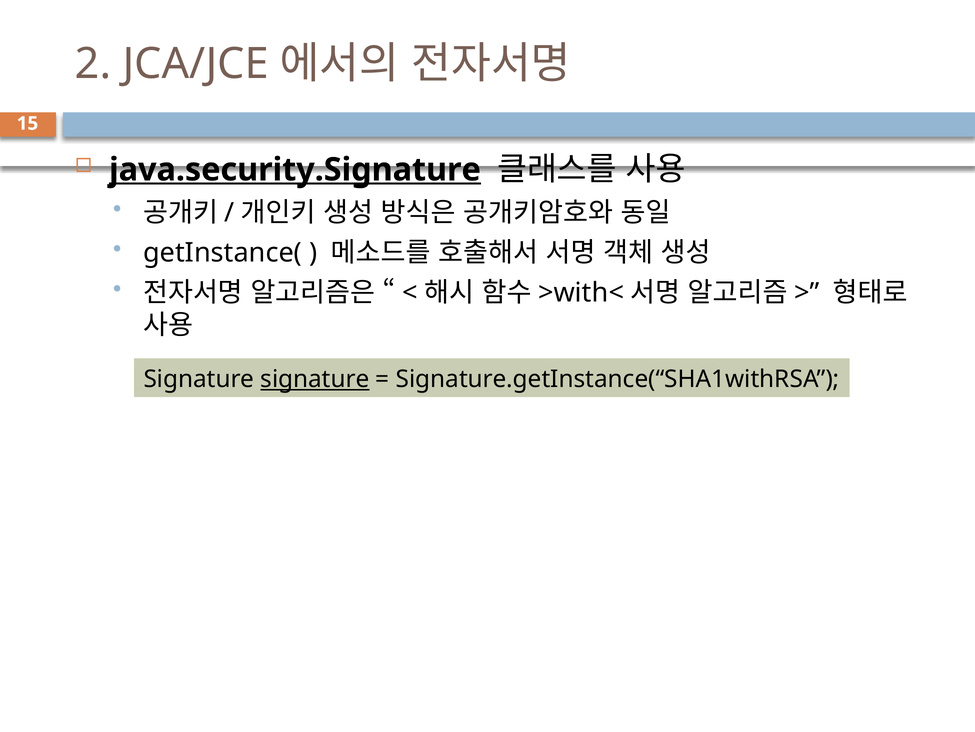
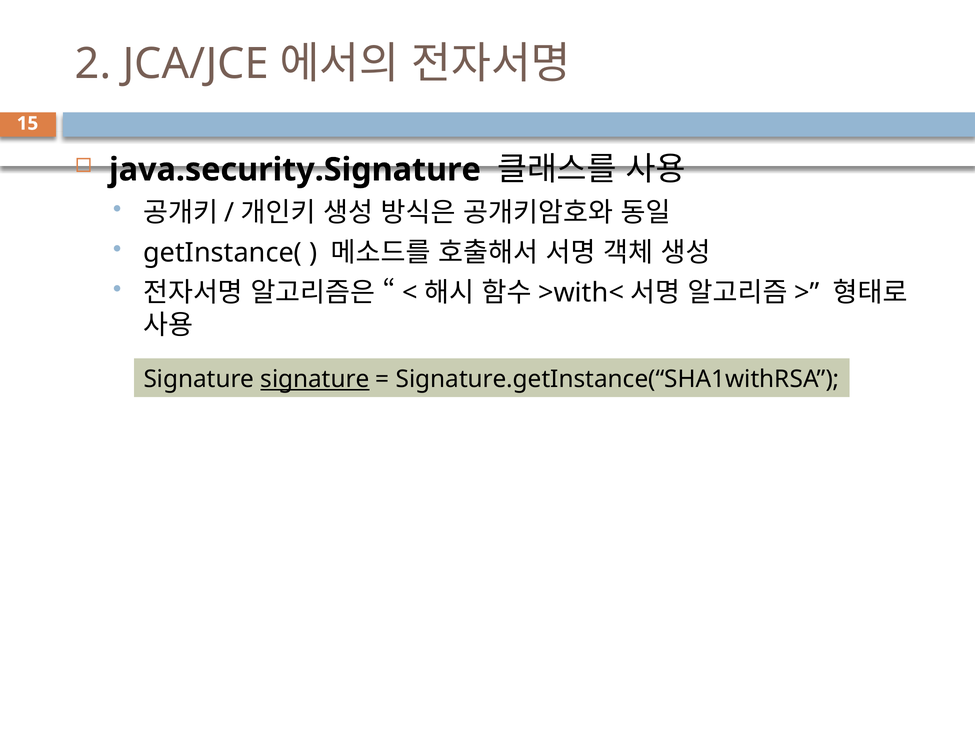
java.security.Signature underline: present -> none
